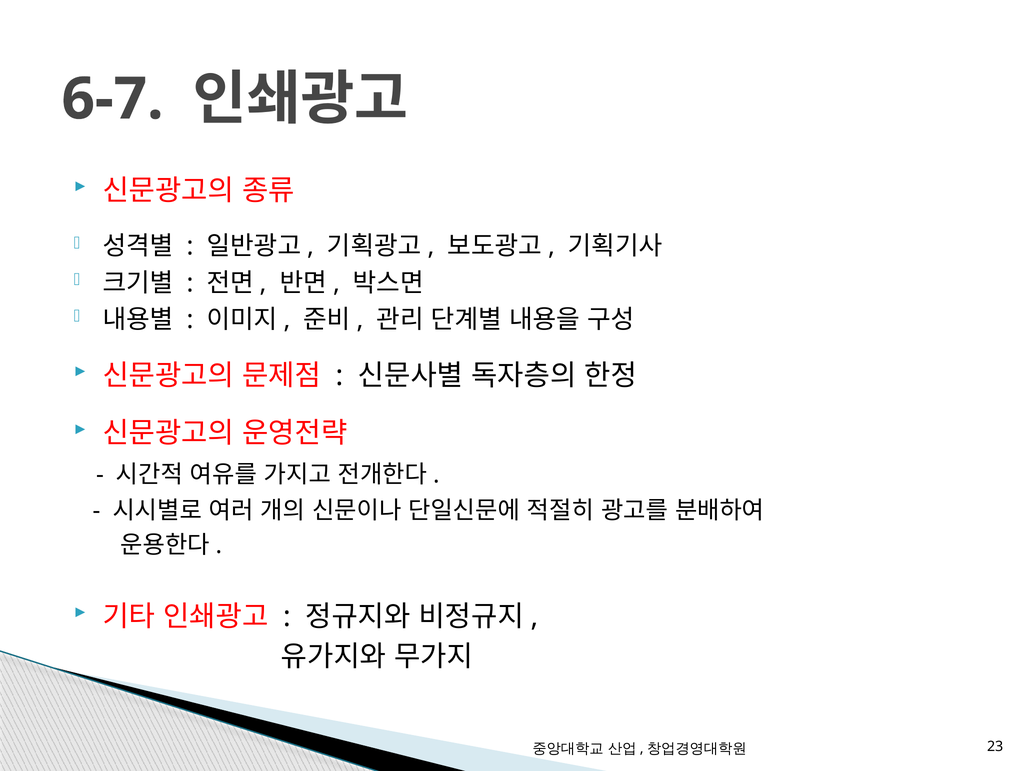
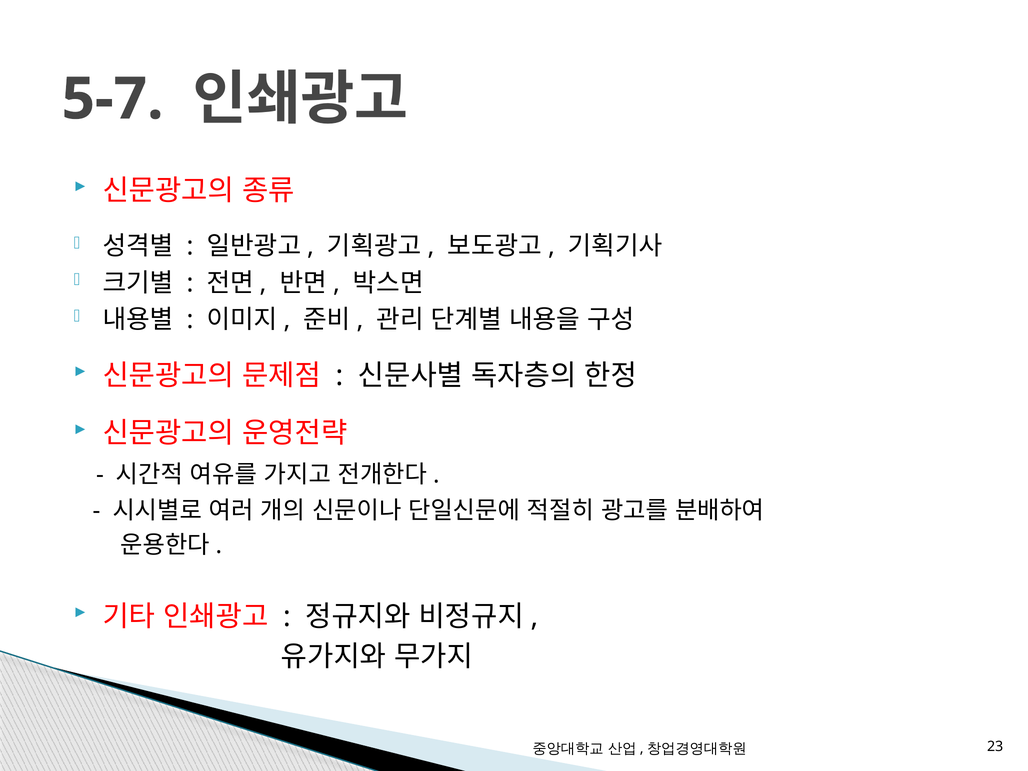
6-7: 6-7 -> 5-7
